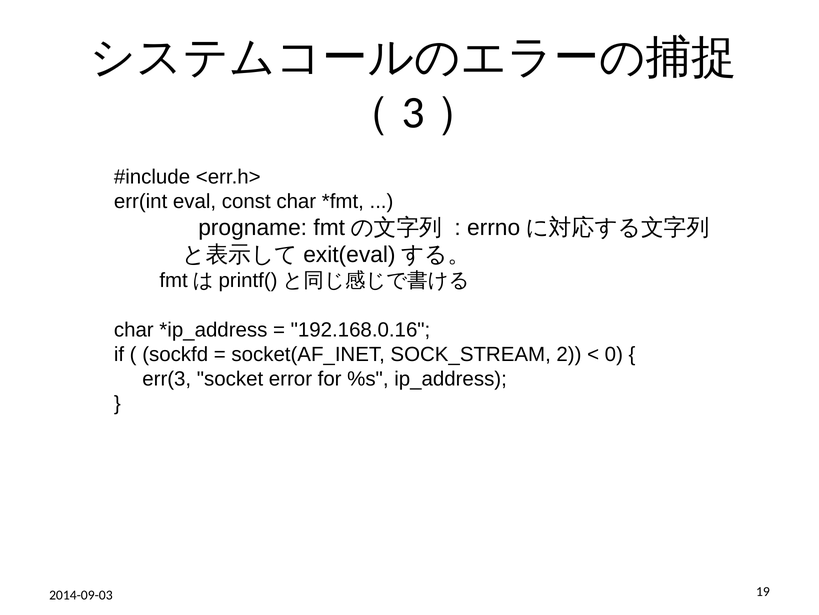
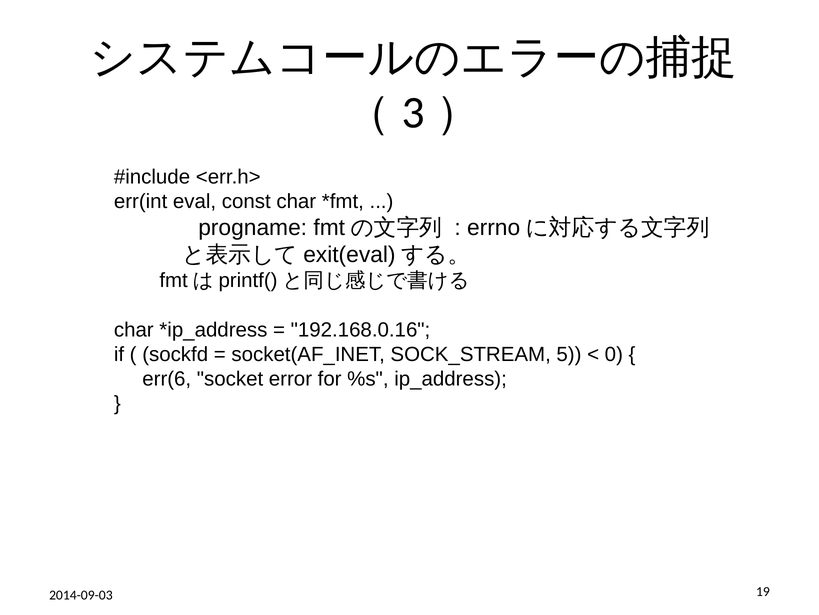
2: 2 -> 5
err(3: err(3 -> err(6
